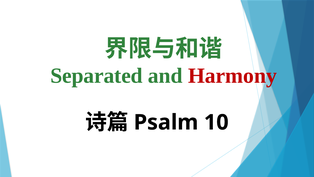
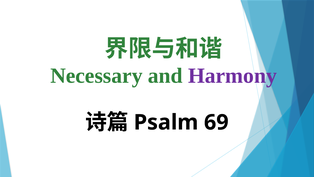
Separated: Separated -> Necessary
Harmony colour: red -> purple
10: 10 -> 69
